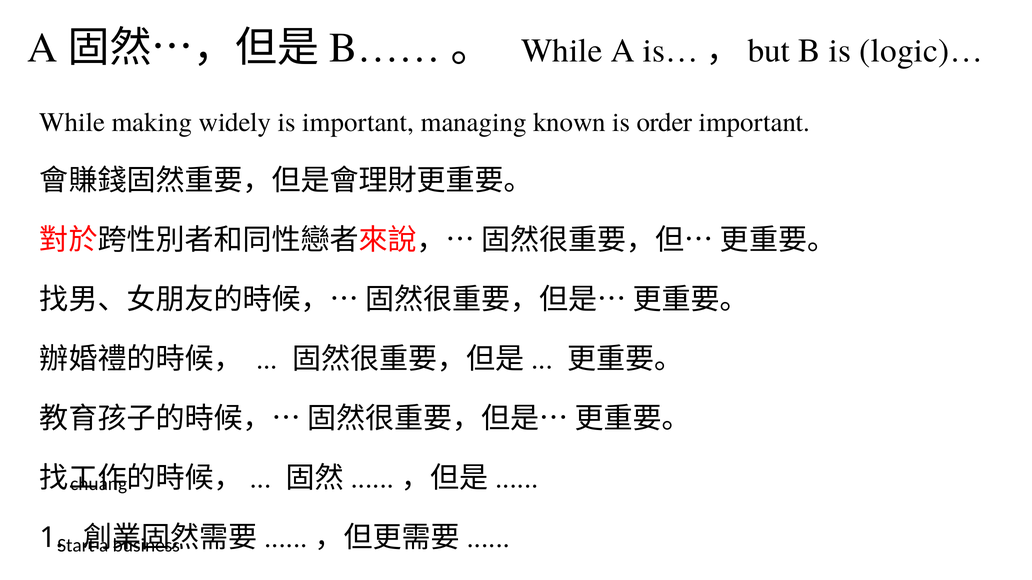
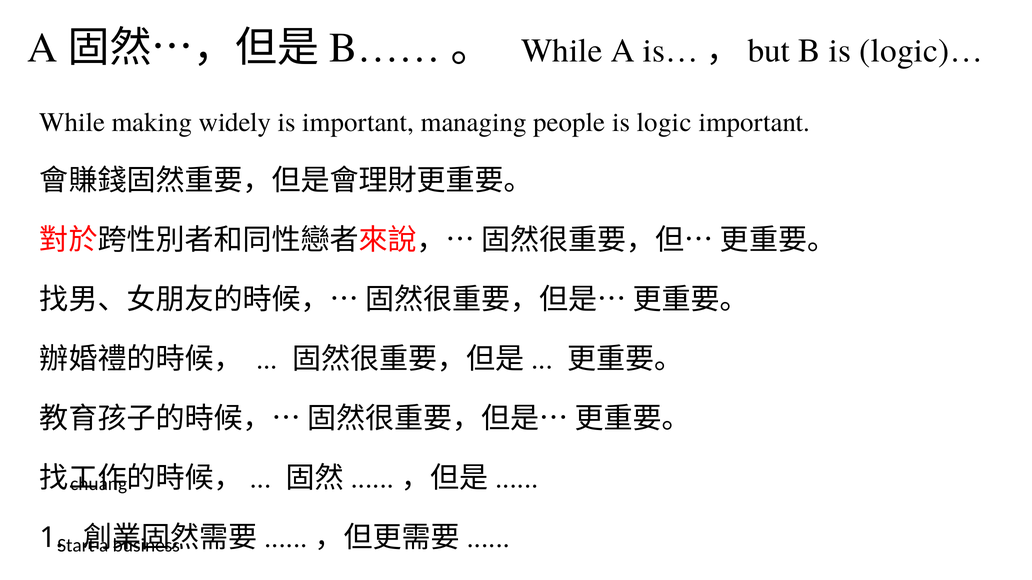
known: known -> people
order: order -> logic
